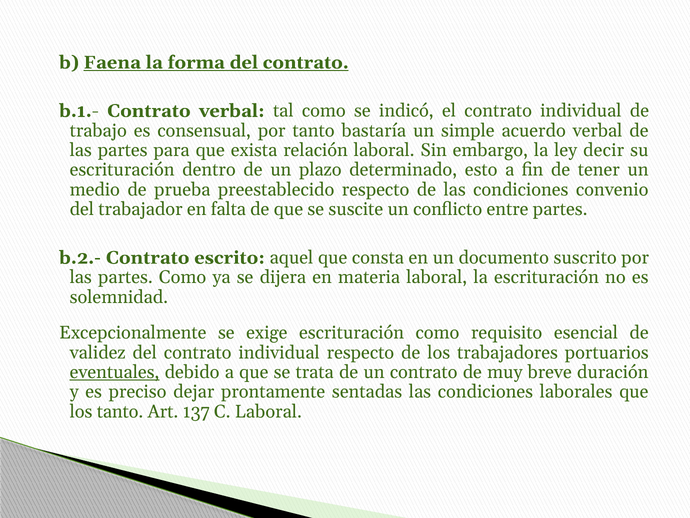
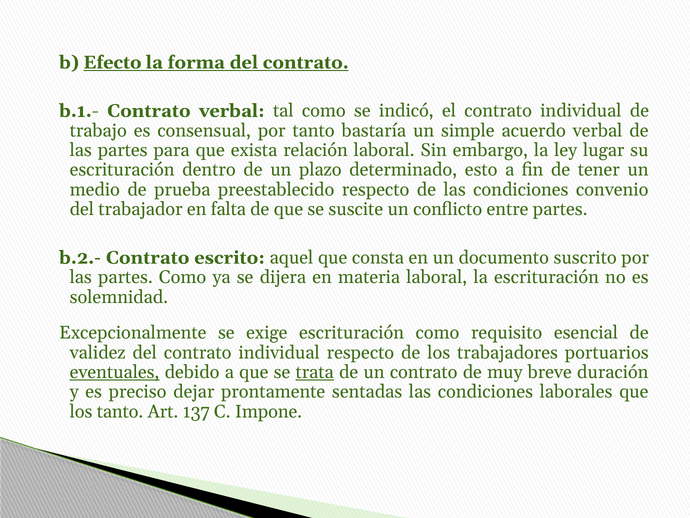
Faena: Faena -> Efecto
decir: decir -> lugar
trata underline: none -> present
C Laboral: Laboral -> Impone
